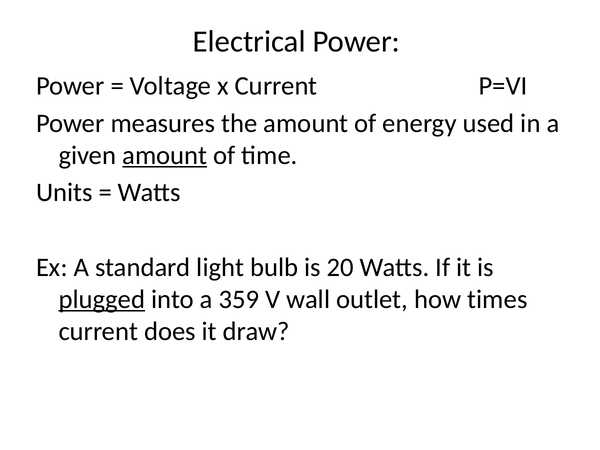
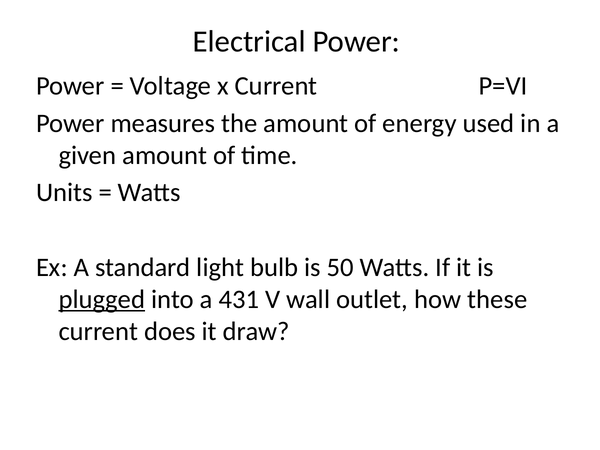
amount at (165, 155) underline: present -> none
20: 20 -> 50
359: 359 -> 431
times: times -> these
